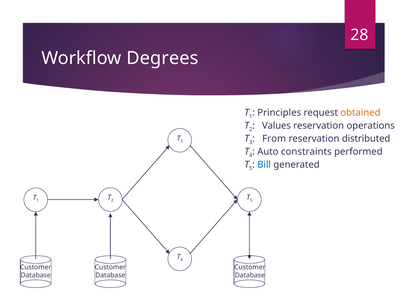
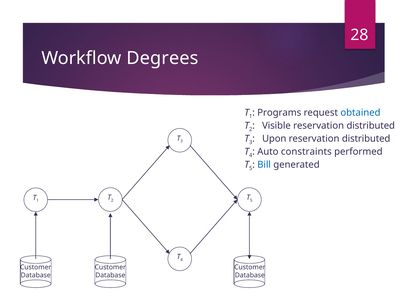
Principles: Principles -> Programs
obtained colour: orange -> blue
Values: Values -> Visible
operations at (371, 126): operations -> distributed
From: From -> Upon
